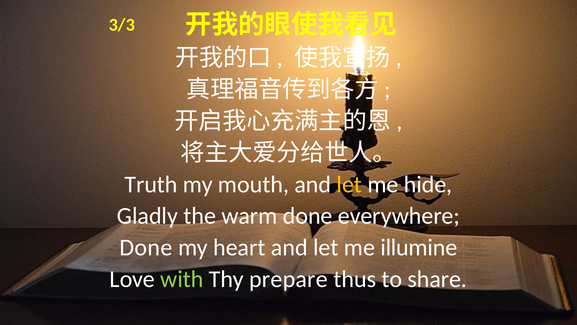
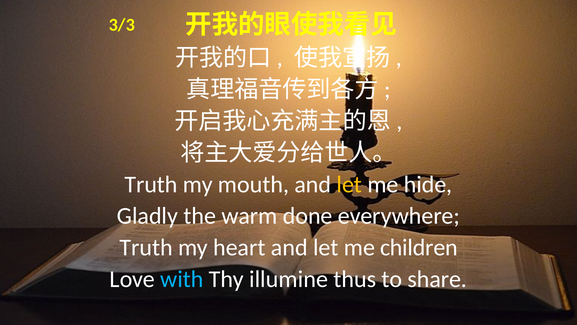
Done at (146, 247): Done -> Truth
illumine: illumine -> children
with colour: light green -> light blue
prepare: prepare -> illumine
